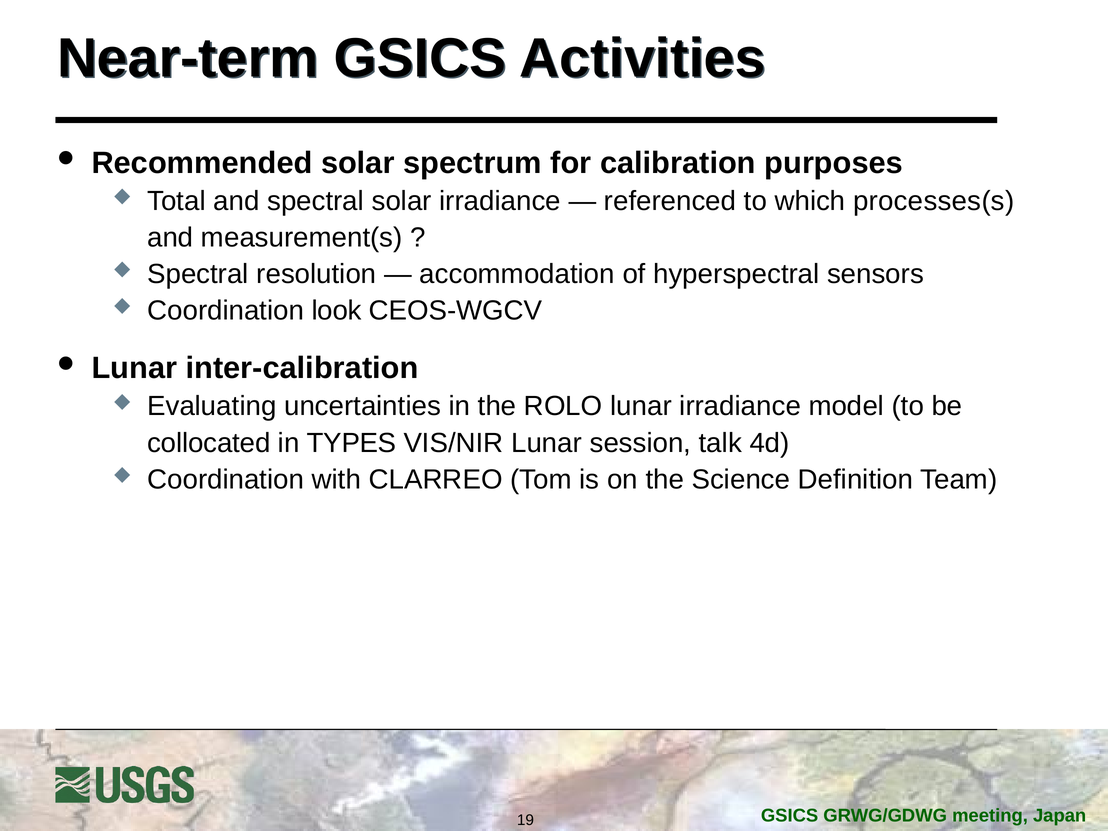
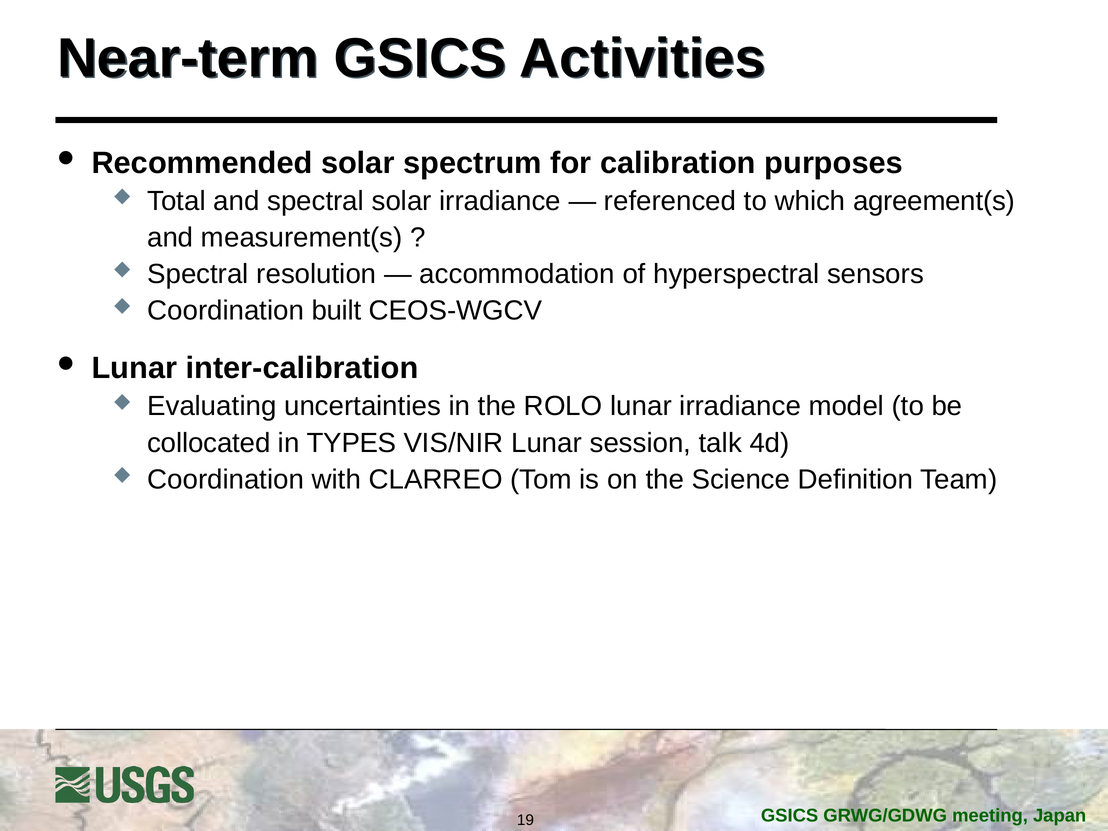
processes(s: processes(s -> agreement(s
look: look -> built
